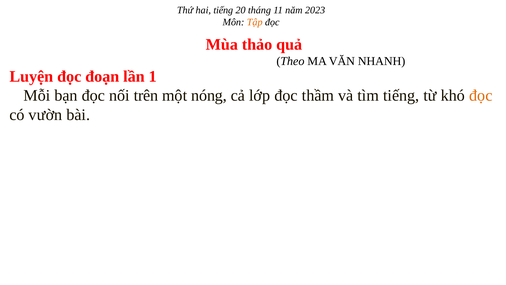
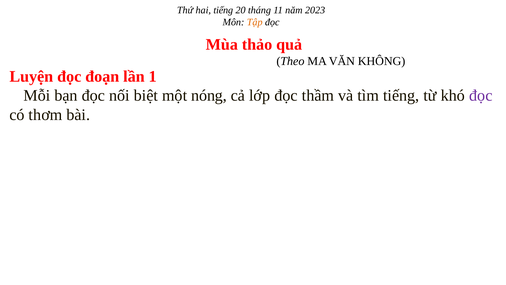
NHANH: NHANH -> KHÔNG
trên: trên -> biệt
đọc at (481, 96) colour: orange -> purple
vườn: vườn -> thơm
